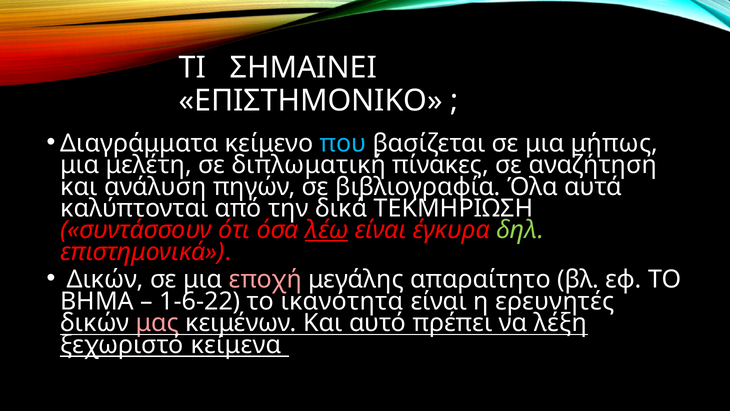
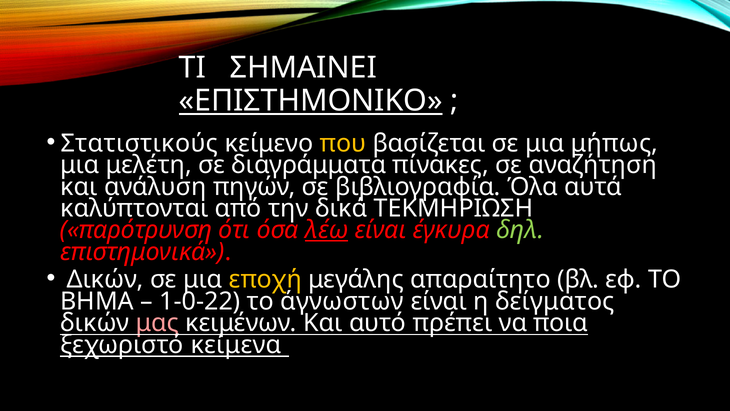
ΕΠΙΣΤΗΜΟΝΙΚΟ underline: none -> present
Διαγράμματα: Διαγράμματα -> Στατιστικούς
που colour: light blue -> yellow
διπλωματική: διπλωματική -> διαγράμματα
συντάσσουν: συντάσσουν -> παρότρυνση
εποχή colour: pink -> yellow
1-6-22: 1-6-22 -> 1-0-22
ικανότητα: ικανότητα -> άγνωστων
ερευνητές: ερευνητές -> δείγματος
λέξη: λέξη -> ποια
